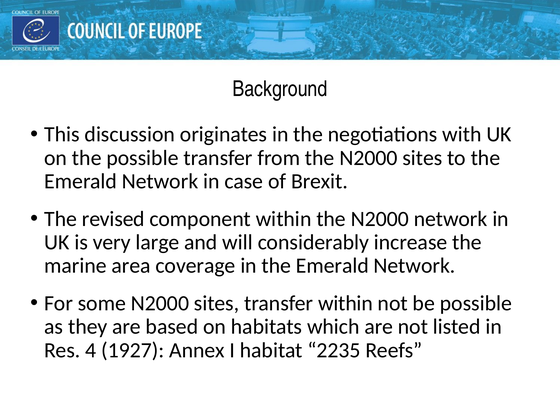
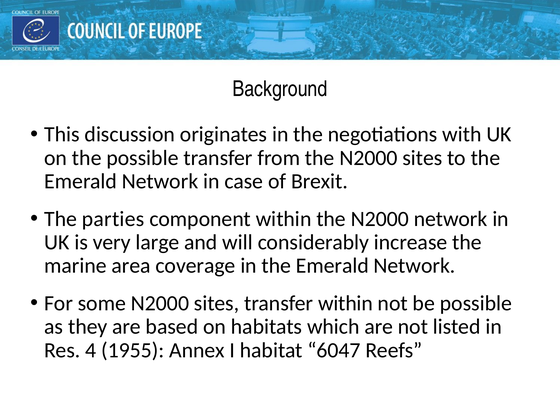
revised: revised -> parties
1927: 1927 -> 1955
2235: 2235 -> 6047
